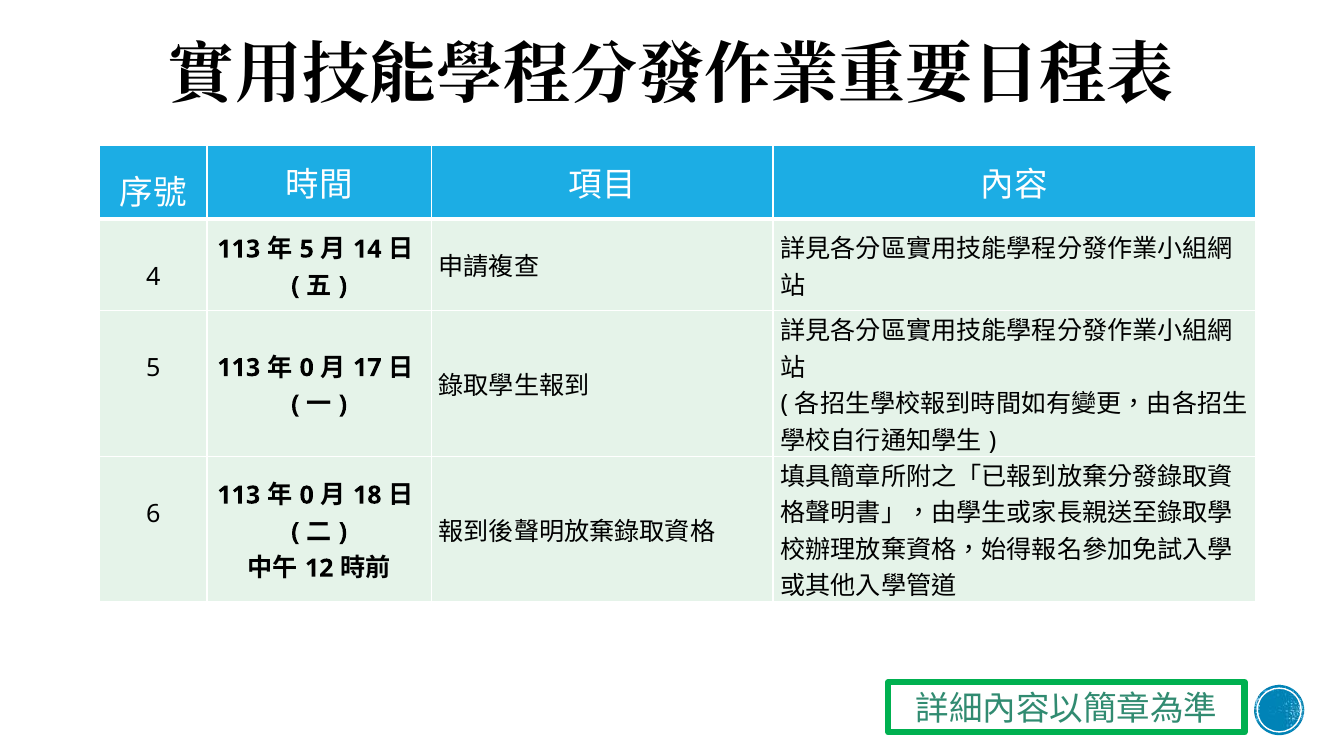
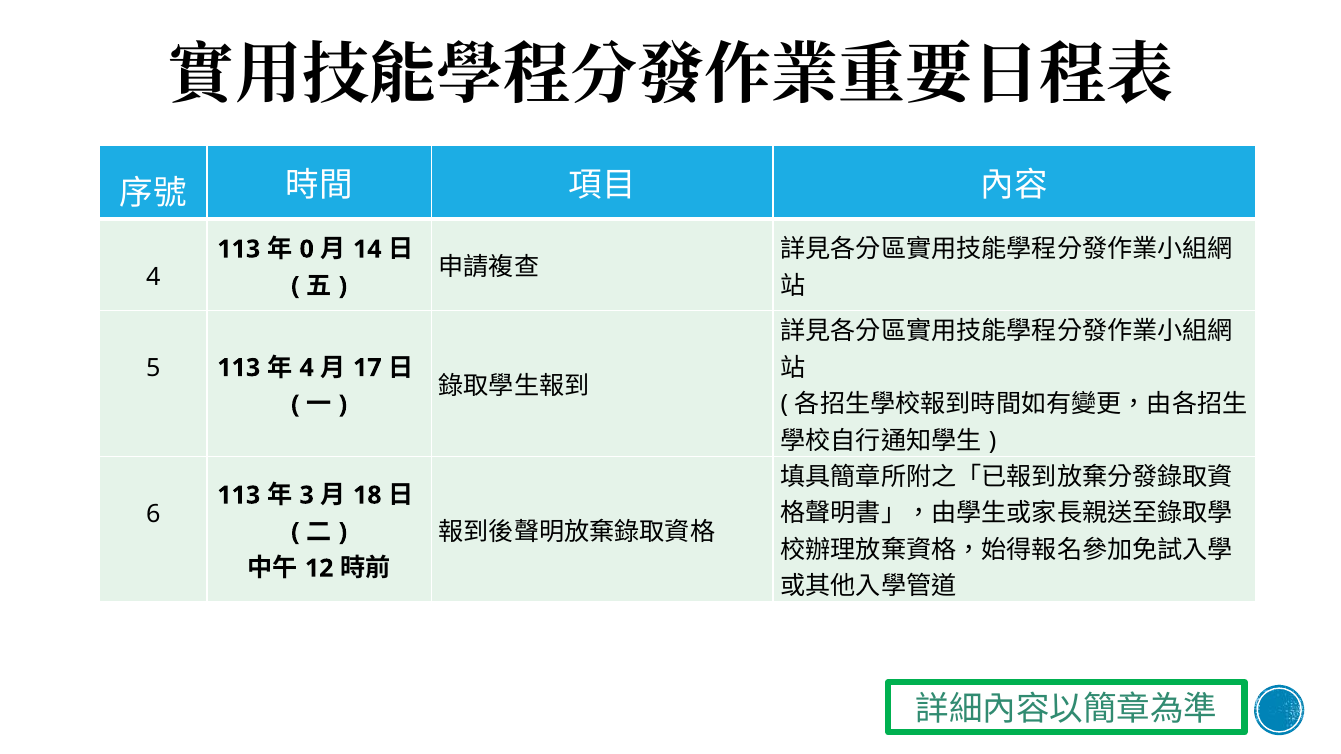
5 at (307, 249): 5 -> 0
0 at (307, 368): 0 -> 4
0 at (307, 495): 0 -> 3
